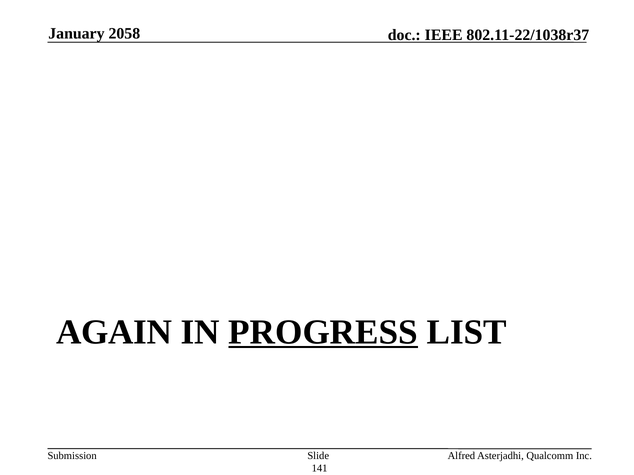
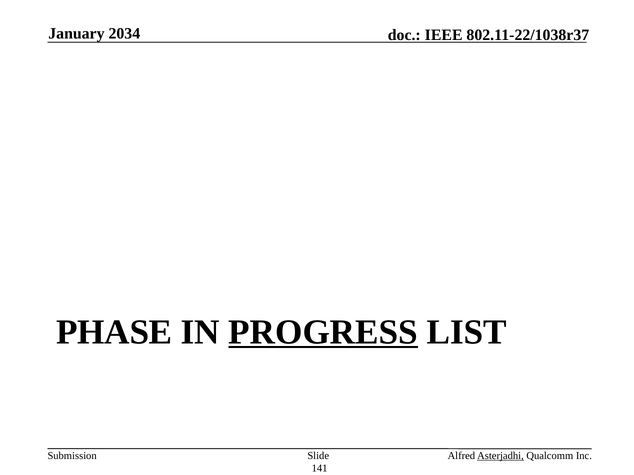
2058: 2058 -> 2034
AGAIN: AGAIN -> PHASE
Asterjadhi underline: none -> present
